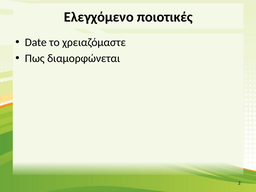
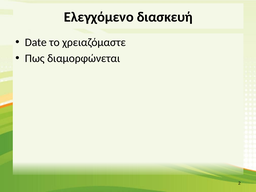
ποιοτικές: ποιοτικές -> διασκευή
